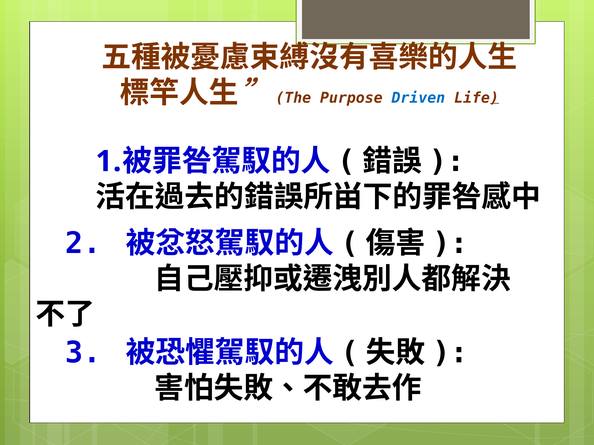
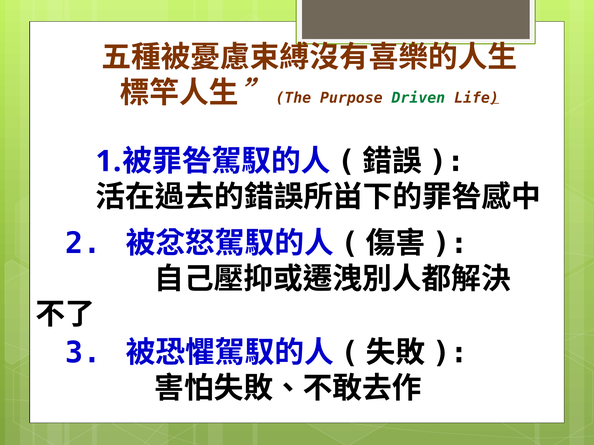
Driven colour: blue -> green
